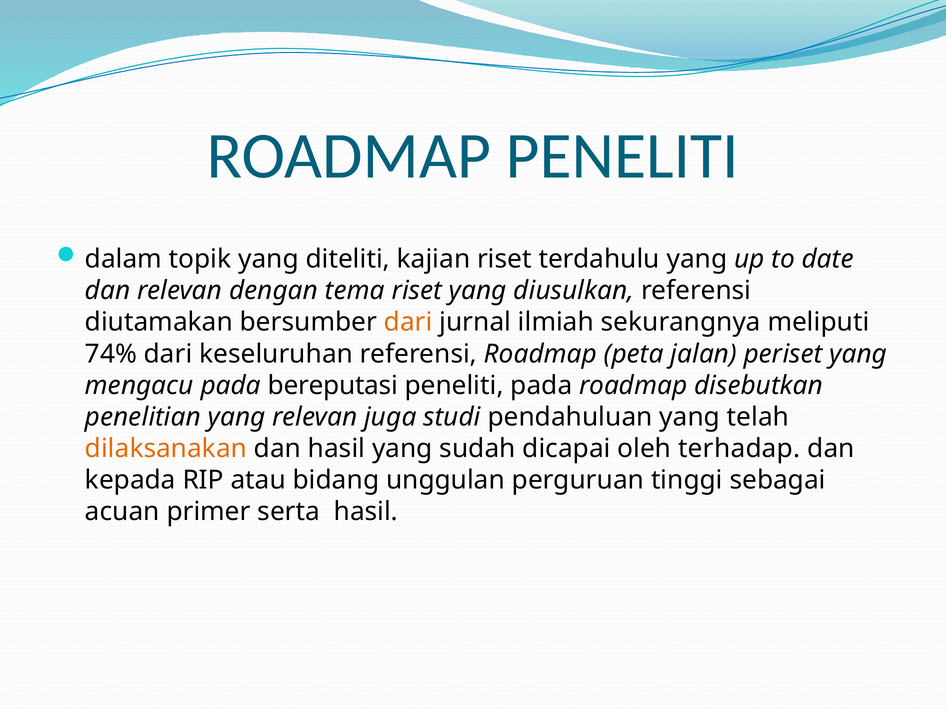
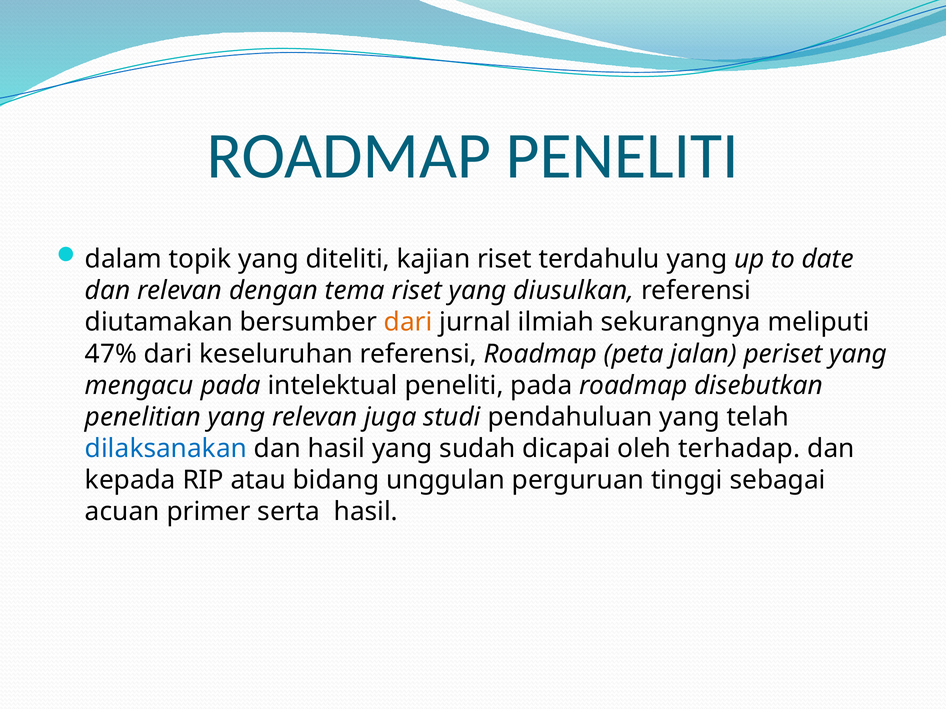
74%: 74% -> 47%
bereputasi: bereputasi -> intelektual
dilaksanakan colour: orange -> blue
